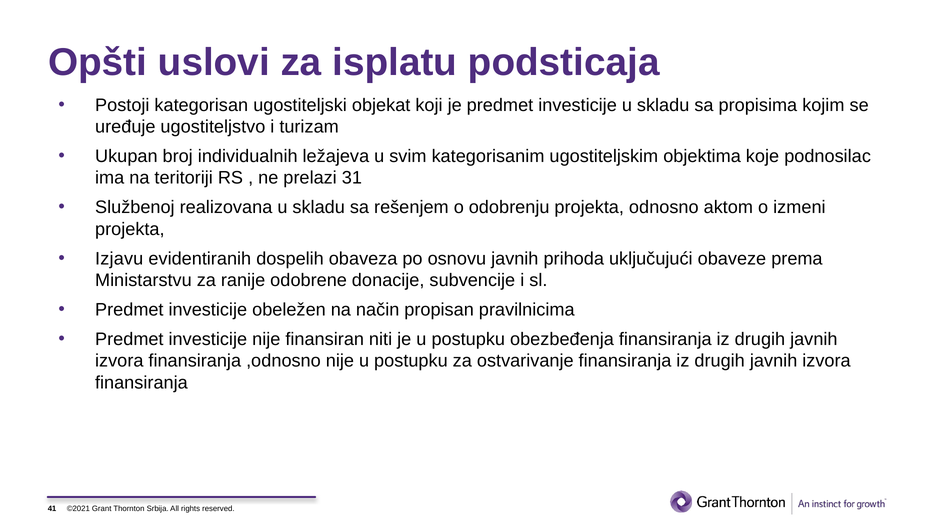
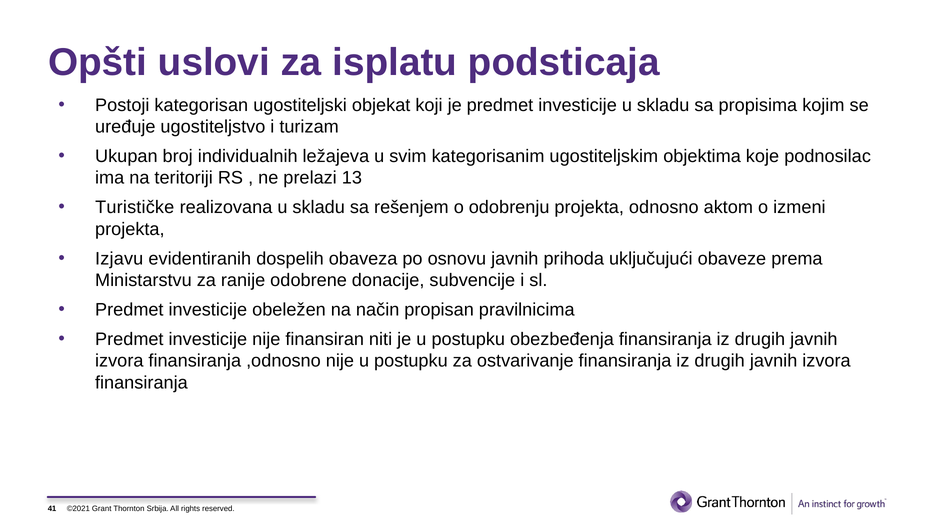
31: 31 -> 13
Službenoj: Službenoj -> Turističke
